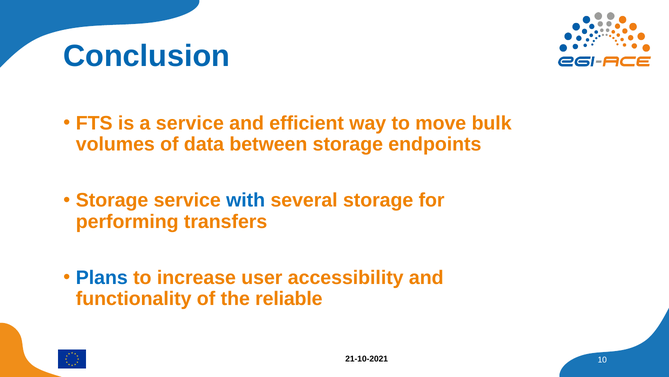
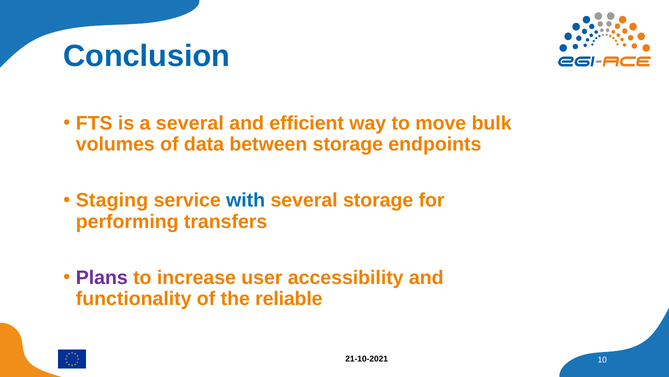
a service: service -> several
Storage at (112, 200): Storage -> Staging
Plans colour: blue -> purple
